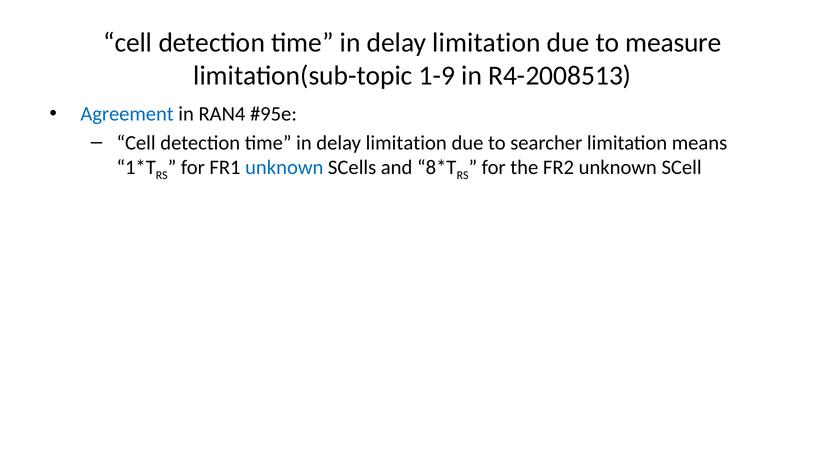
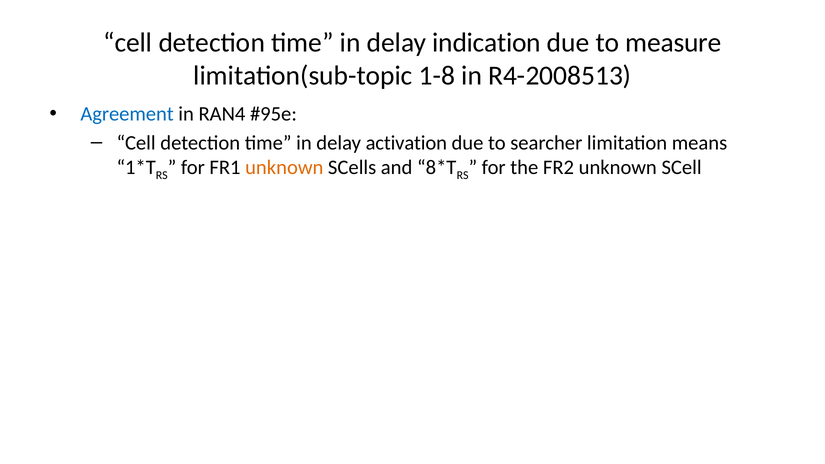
limitation at (487, 43): limitation -> indication
1-9: 1-9 -> 1-8
limitation at (406, 143): limitation -> activation
unknown at (284, 167) colour: blue -> orange
